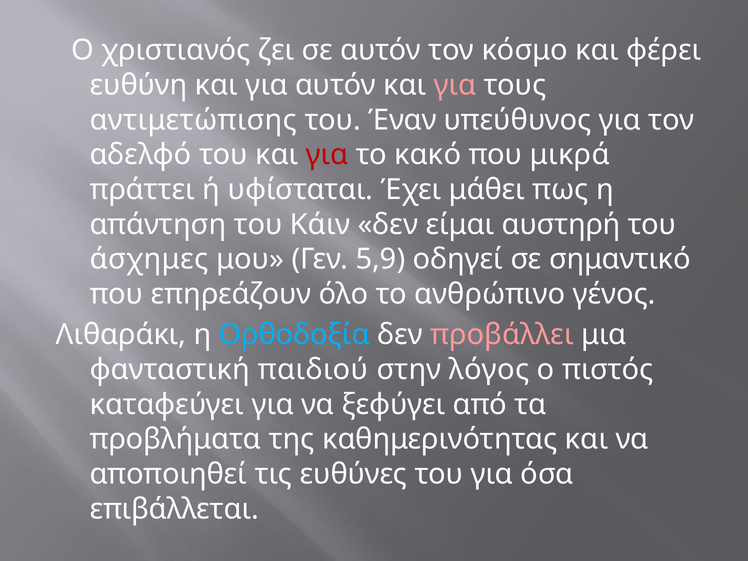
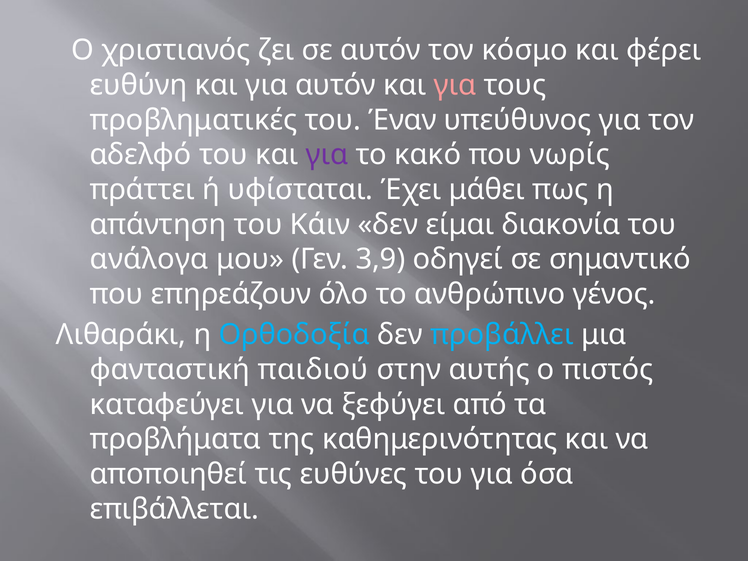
αντιμετώπισης: αντιμετώπισης -> προβληματικές
για at (327, 155) colour: red -> purple
μικρά: μικρά -> νωρίς
αυστηρή: αυστηρή -> διακονία
άσχημες: άσχημες -> ανάλογα
5,9: 5,9 -> 3,9
προβάλλει colour: pink -> light blue
λόγος: λόγος -> αυτής
